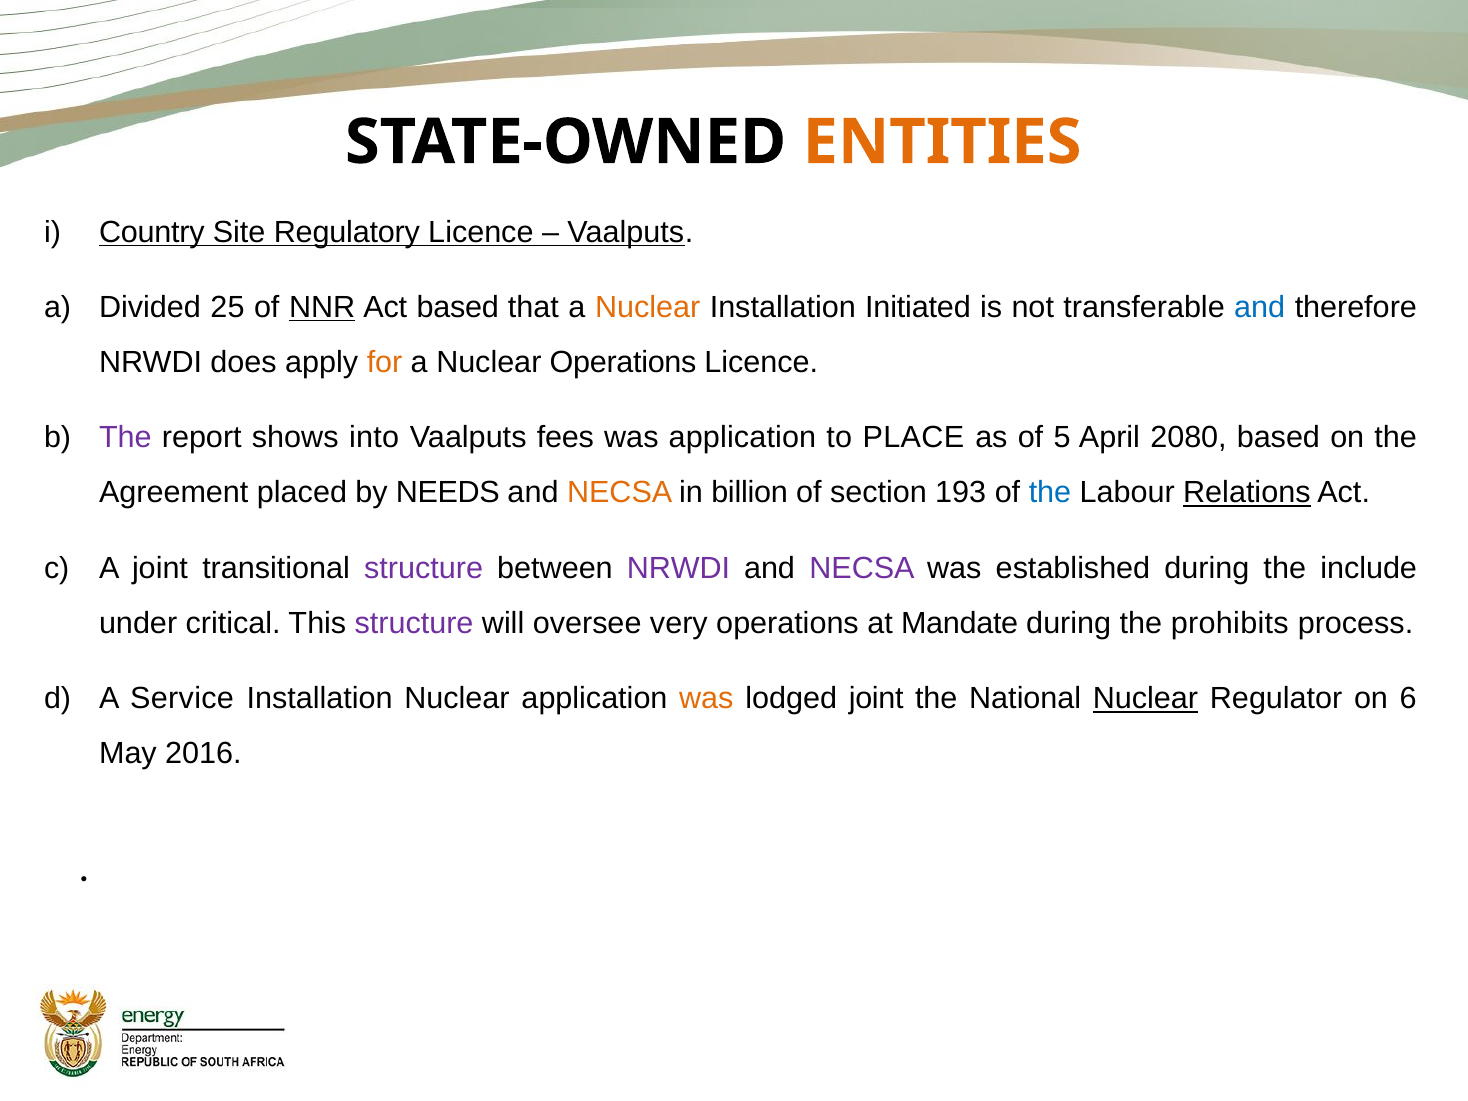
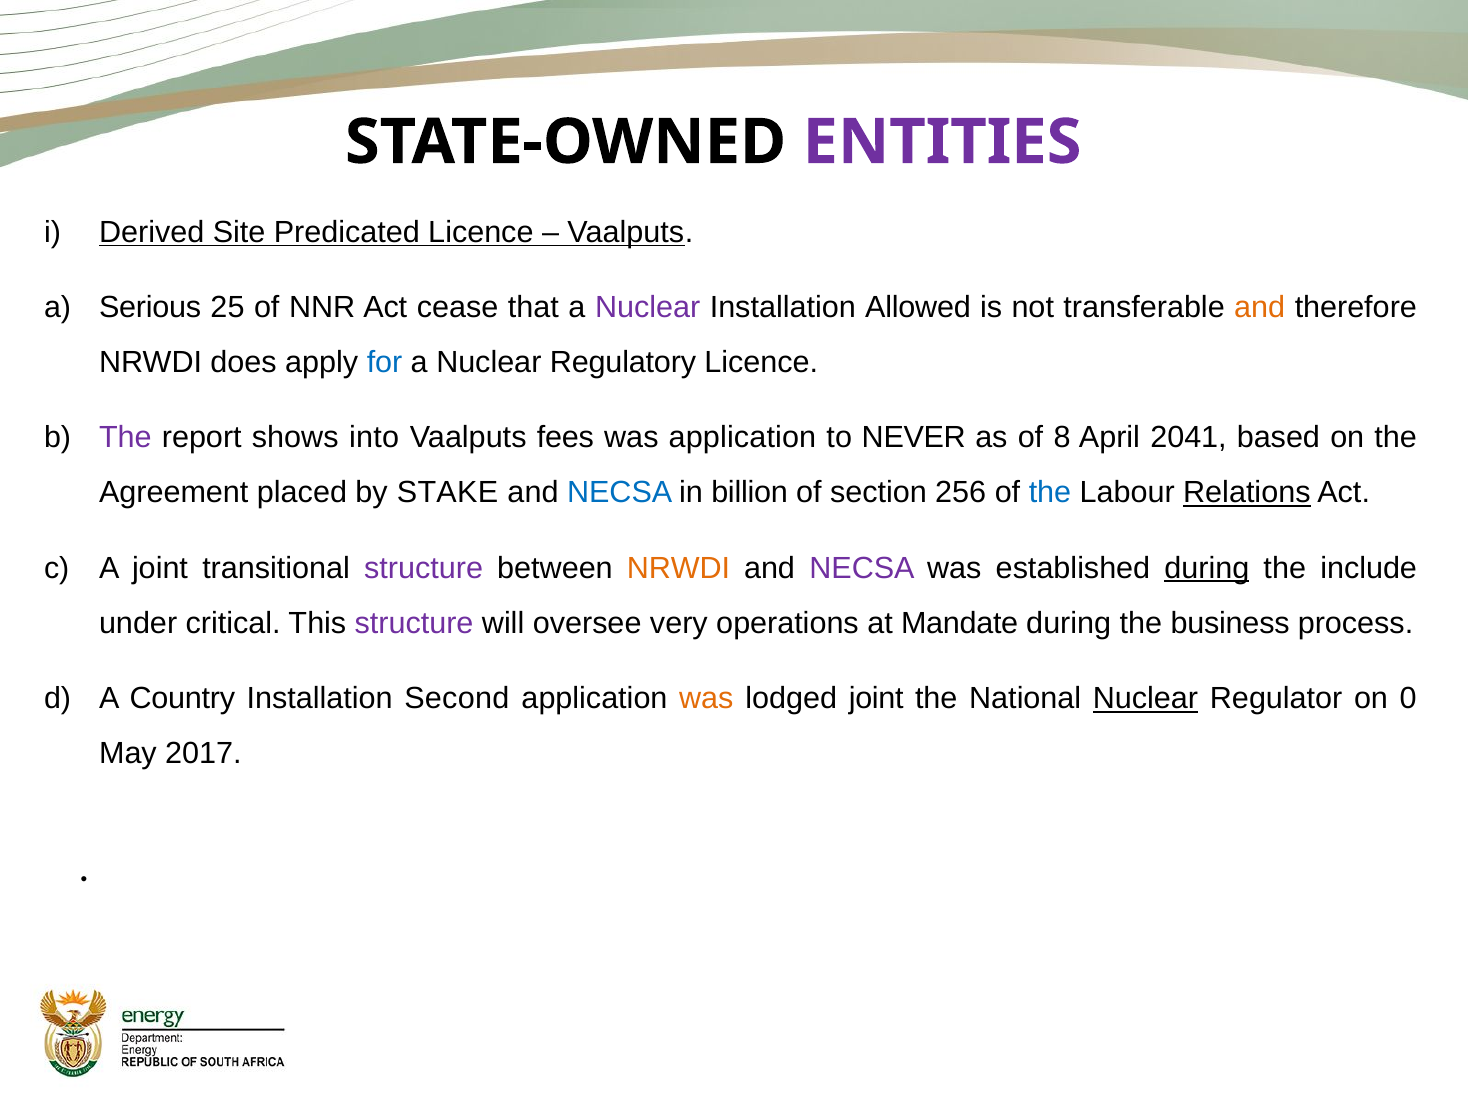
ENTITIES colour: orange -> purple
Country: Country -> Derived
Regulatory: Regulatory -> Predicated
Divided: Divided -> Serious
NNR underline: present -> none
Act based: based -> cease
Nuclear at (648, 307) colour: orange -> purple
Initiated: Initiated -> Allowed
and at (1260, 307) colour: blue -> orange
for colour: orange -> blue
Nuclear Operations: Operations -> Regulatory
PLACE: PLACE -> NEVER
5: 5 -> 8
2080: 2080 -> 2041
NEEDS: NEEDS -> STAKE
NECSA at (620, 493) colour: orange -> blue
193: 193 -> 256
NRWDI at (678, 568) colour: purple -> orange
during at (1207, 568) underline: none -> present
prohibits: prohibits -> business
Service: Service -> Country
Installation Nuclear: Nuclear -> Second
6: 6 -> 0
2016: 2016 -> 2017
